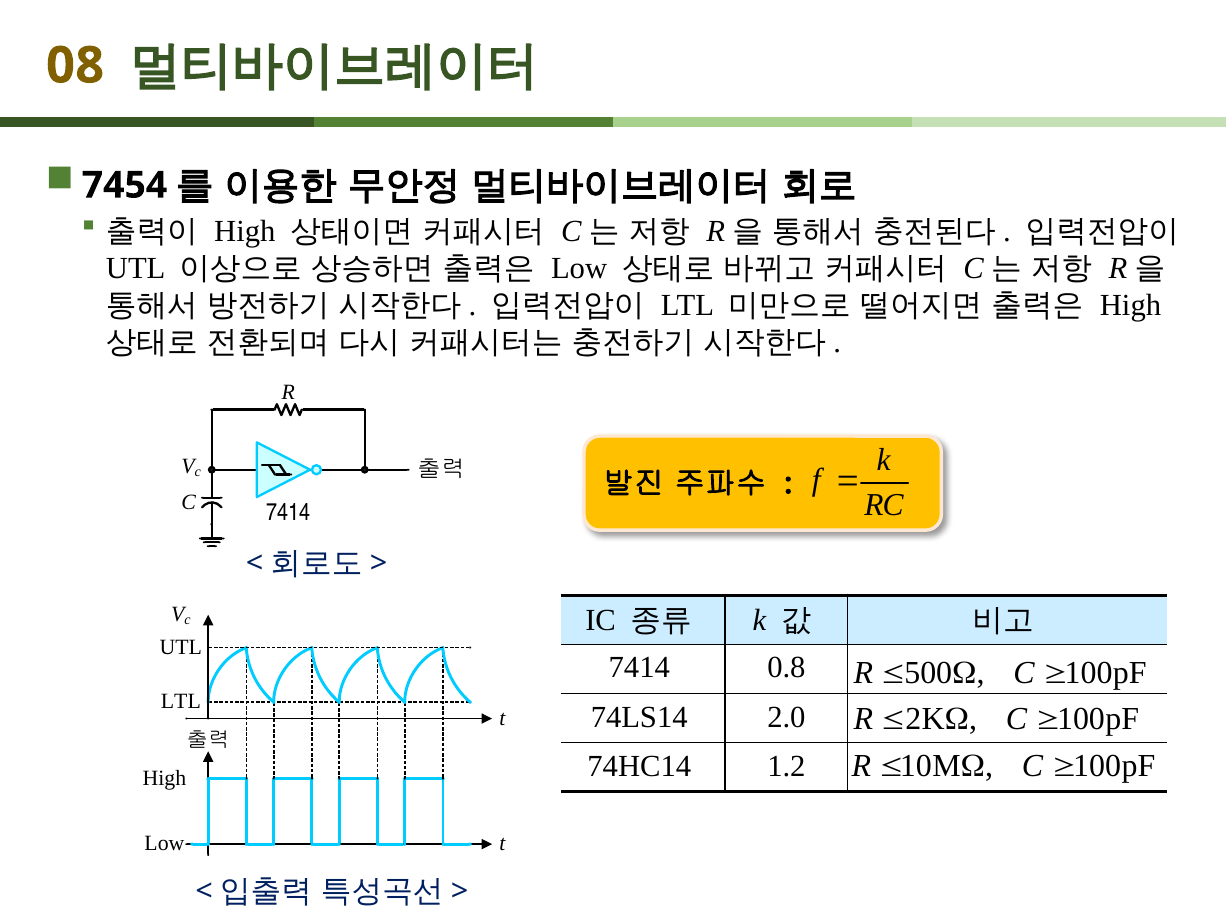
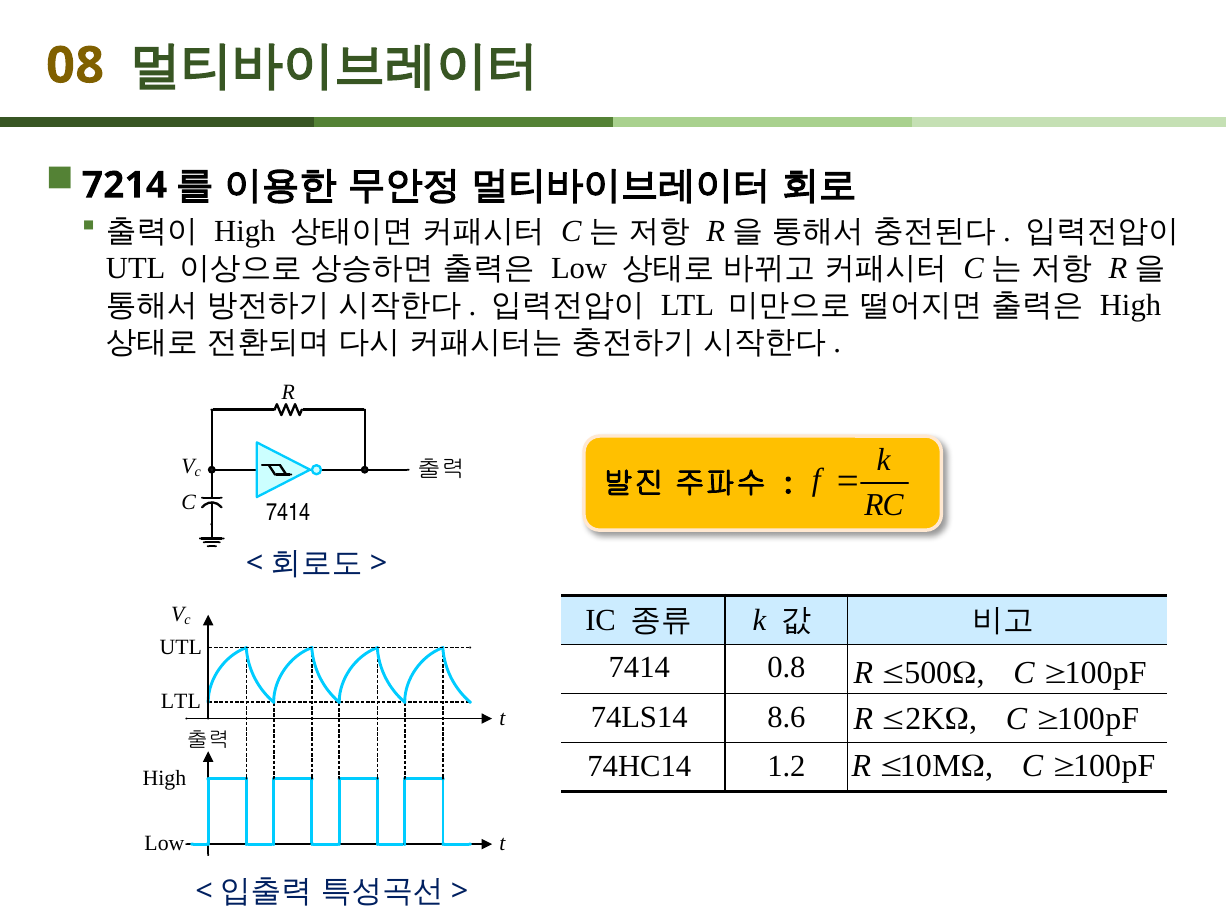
7454: 7454 -> 7214
2.0: 2.0 -> 8.6
